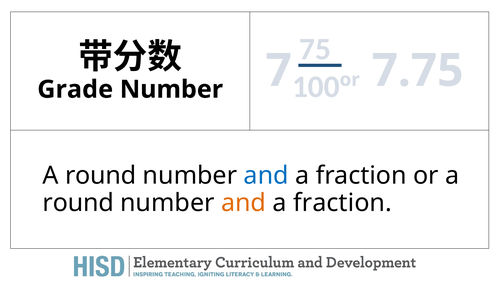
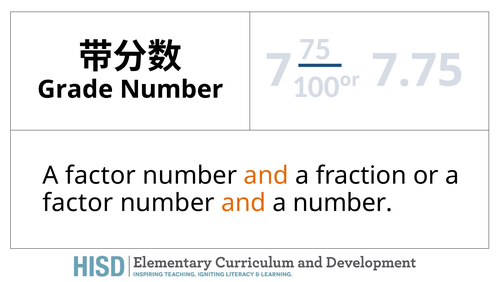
round at (101, 176): round -> factor
and at (266, 176) colour: blue -> orange
round at (78, 203): round -> factor
fraction at (343, 203): fraction -> number
